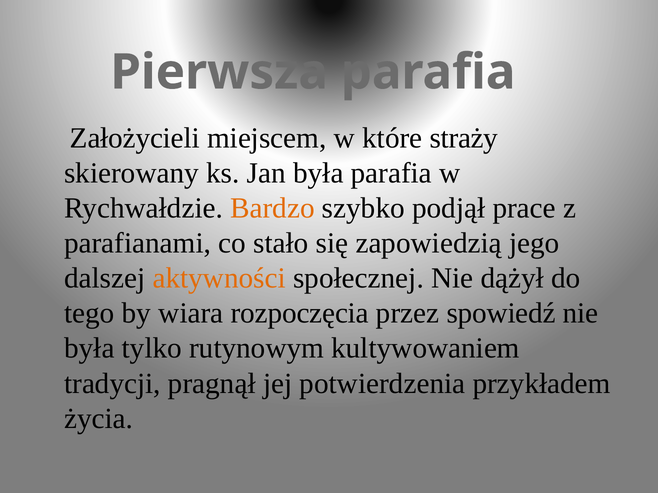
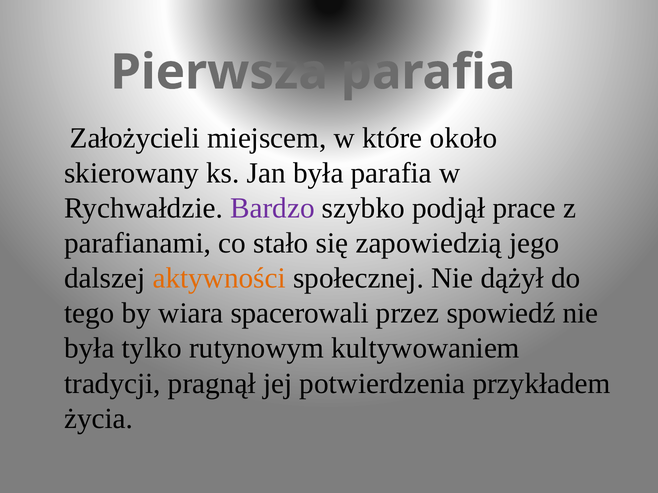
straży: straży -> około
Bardzo colour: orange -> purple
rozpoczęcia: rozpoczęcia -> spacerowali
